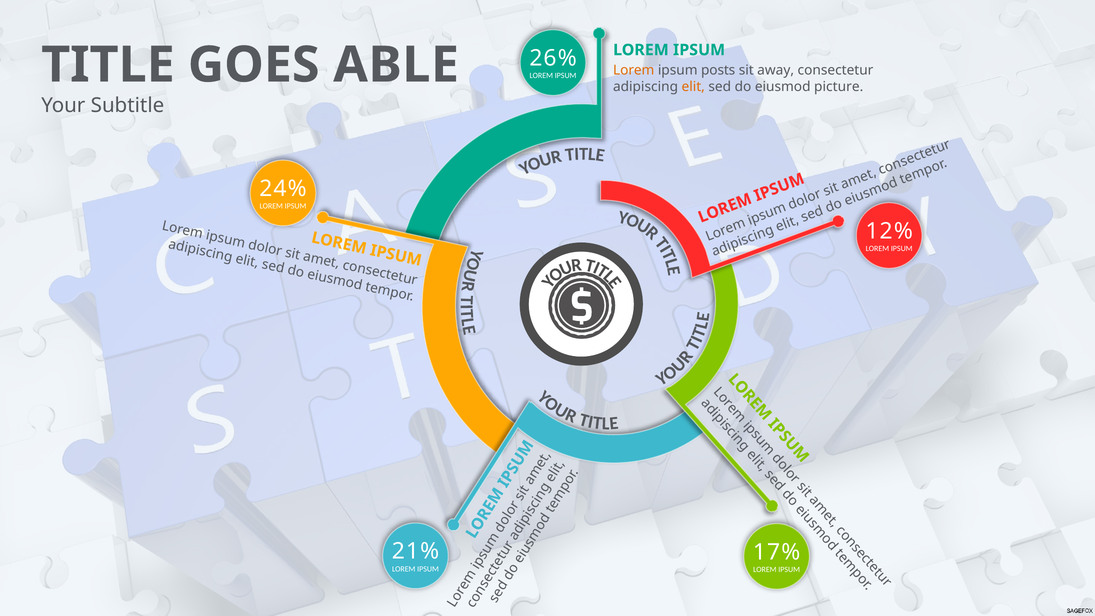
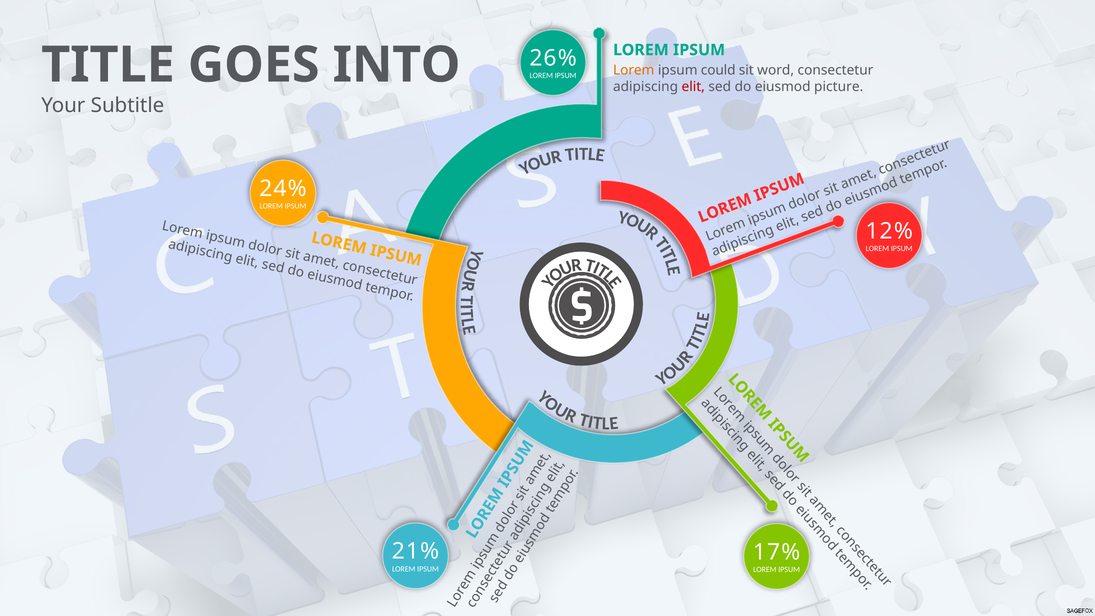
ABLE: ABLE -> INTO
posts: posts -> could
away: away -> word
elit at (693, 87) colour: orange -> red
